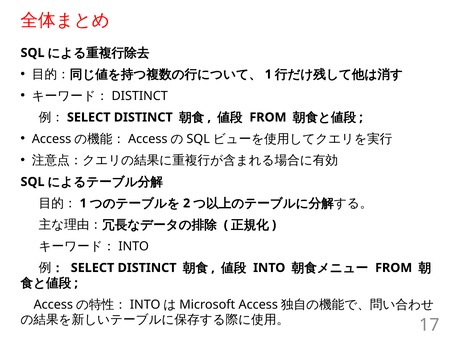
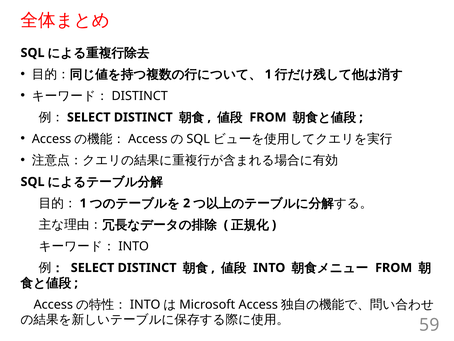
17: 17 -> 59
